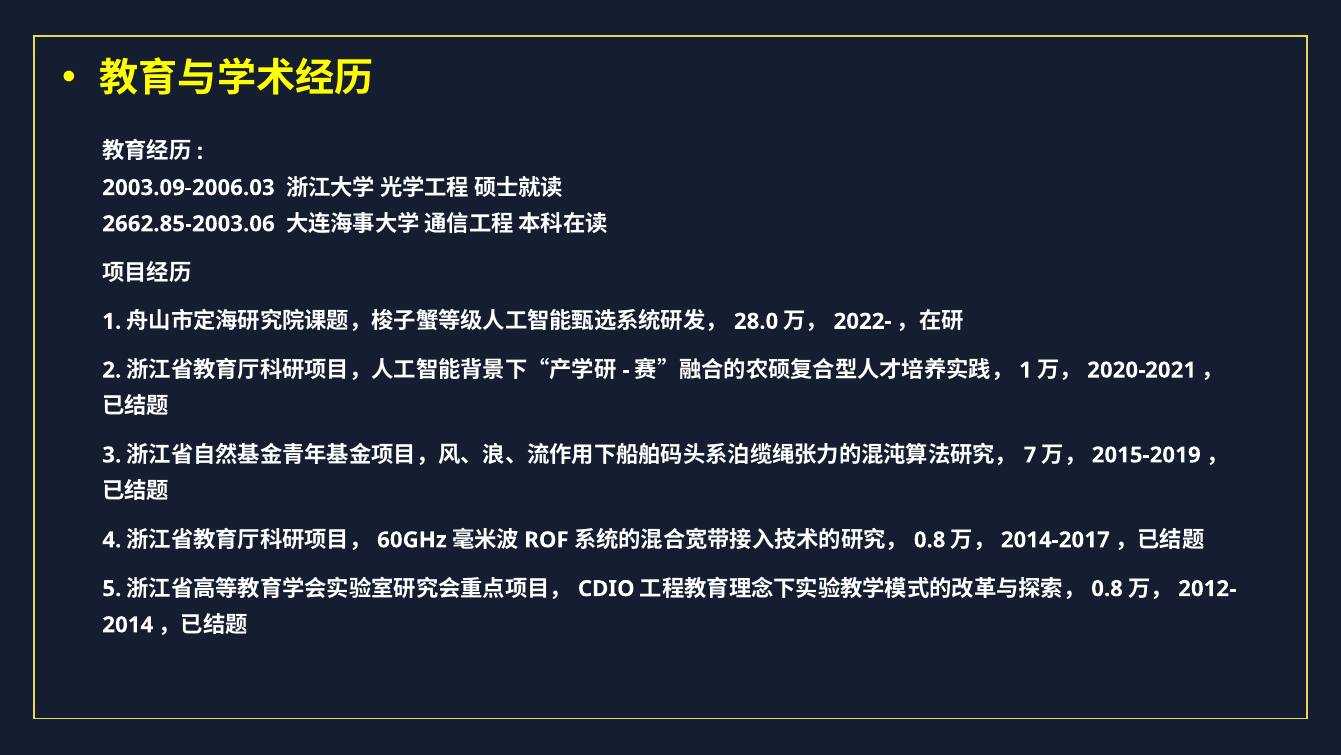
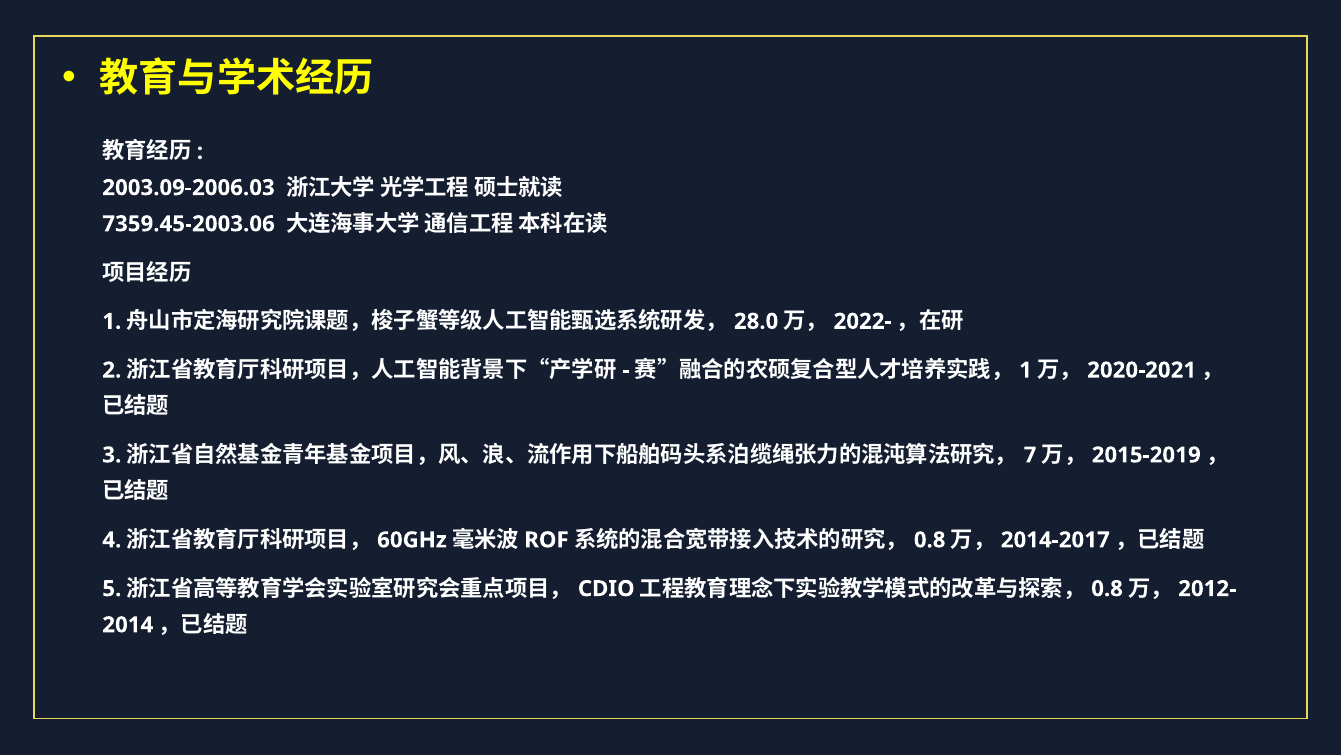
2662.85-2003.06: 2662.85-2003.06 -> 7359.45-2003.06
